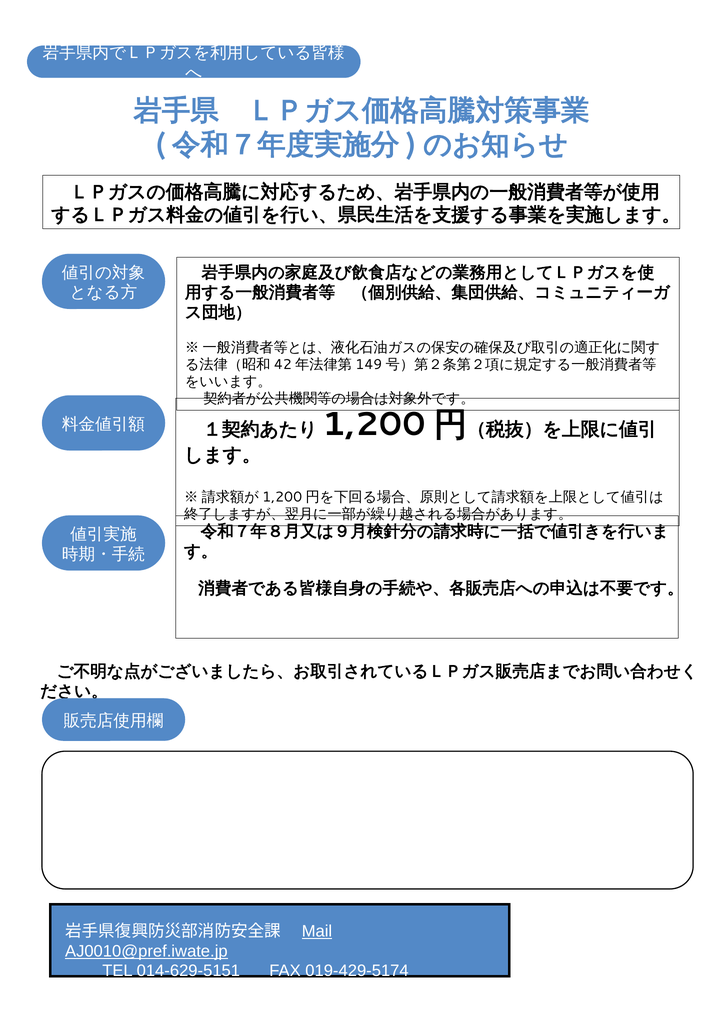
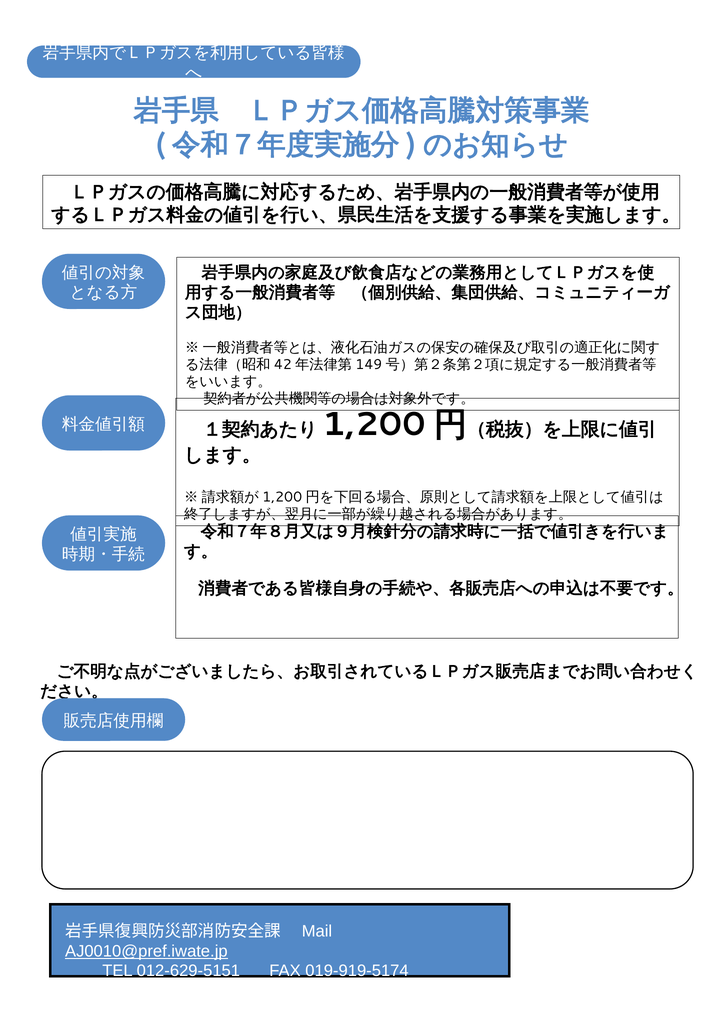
Mail underline: present -> none
014-629-5151: 014-629-5151 -> 012-629-5151
019-429-5174: 019-429-5174 -> 019-919-5174
